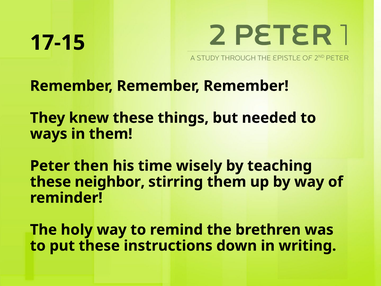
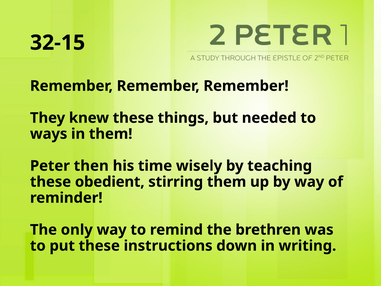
17-15: 17-15 -> 32-15
neighbor: neighbor -> obedient
holy: holy -> only
